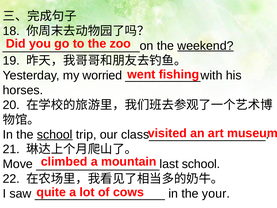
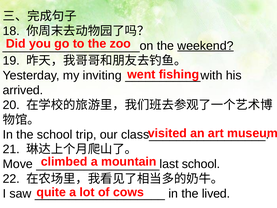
worried: worried -> inviting
horses: horses -> arrived
school at (55, 134) underline: present -> none
your: your -> lived
